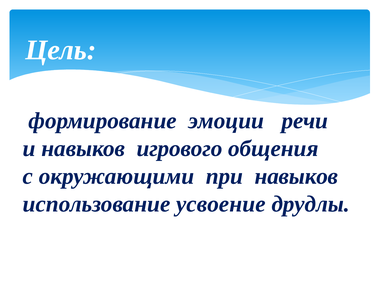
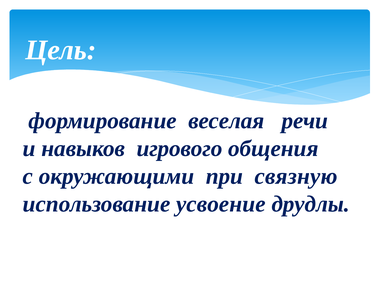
эмоции: эмоции -> веселая
при навыков: навыков -> связную
